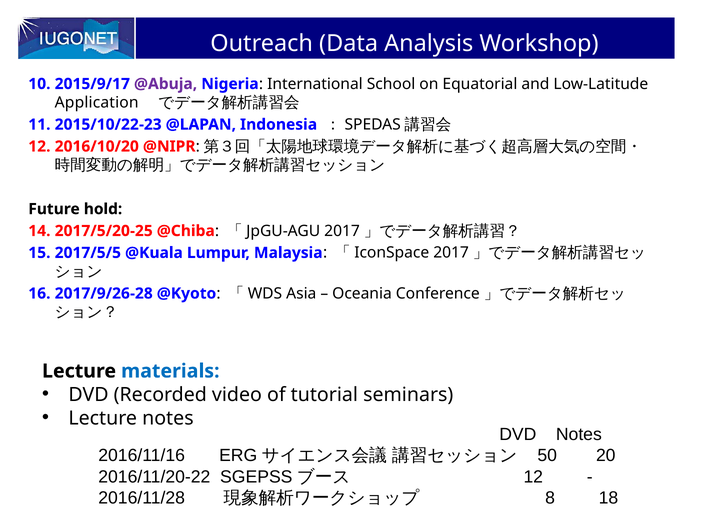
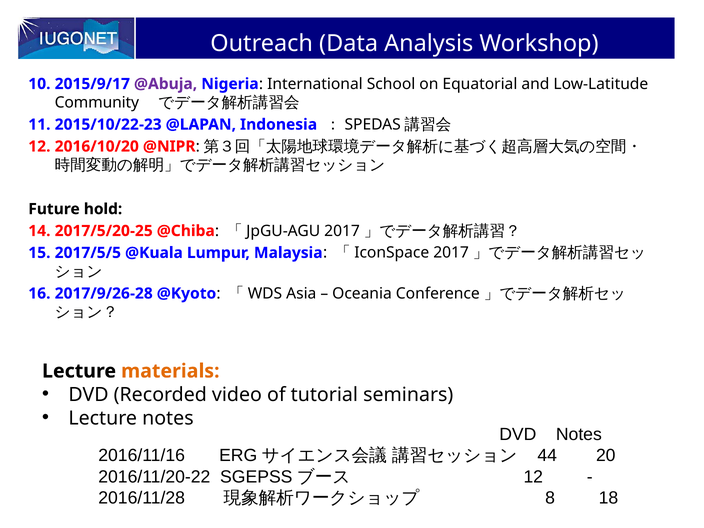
Application: Application -> Community
materials colour: blue -> orange
50: 50 -> 44
